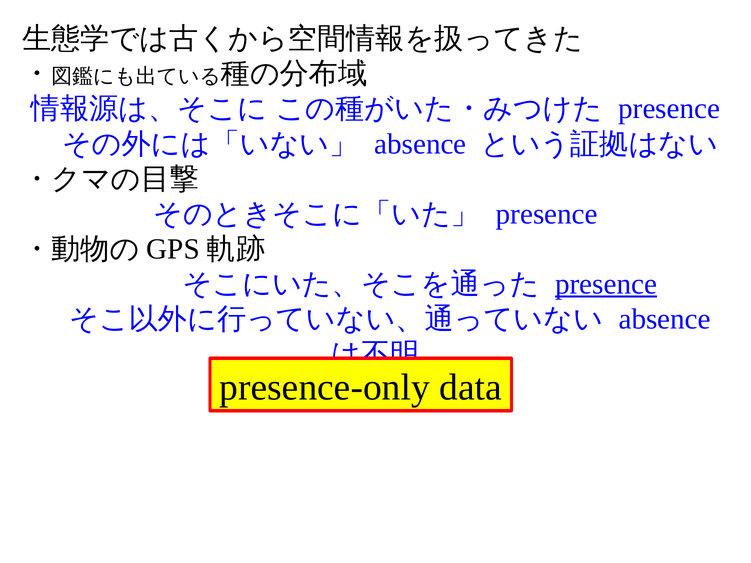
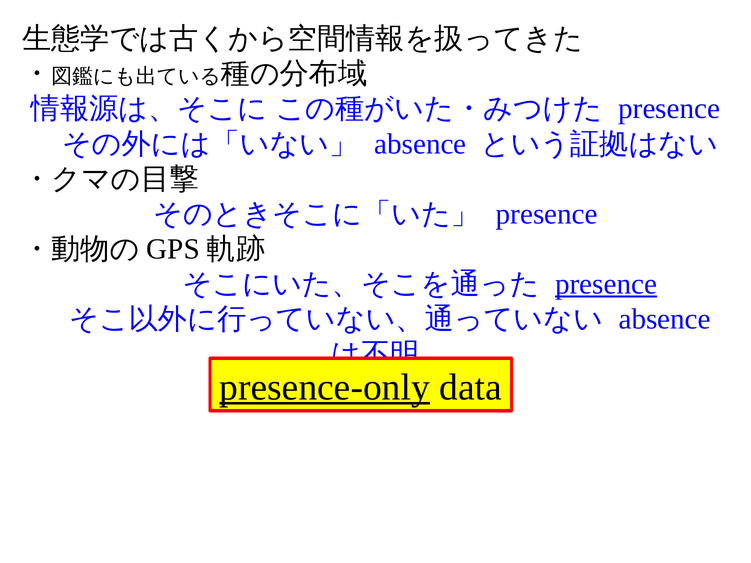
presence-only underline: none -> present
